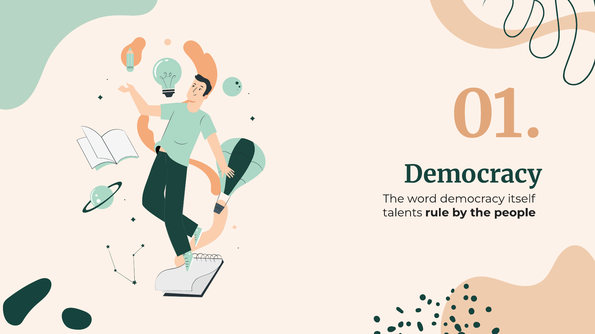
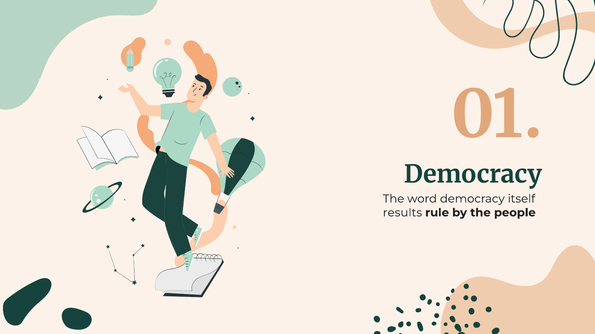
talents: talents -> results
